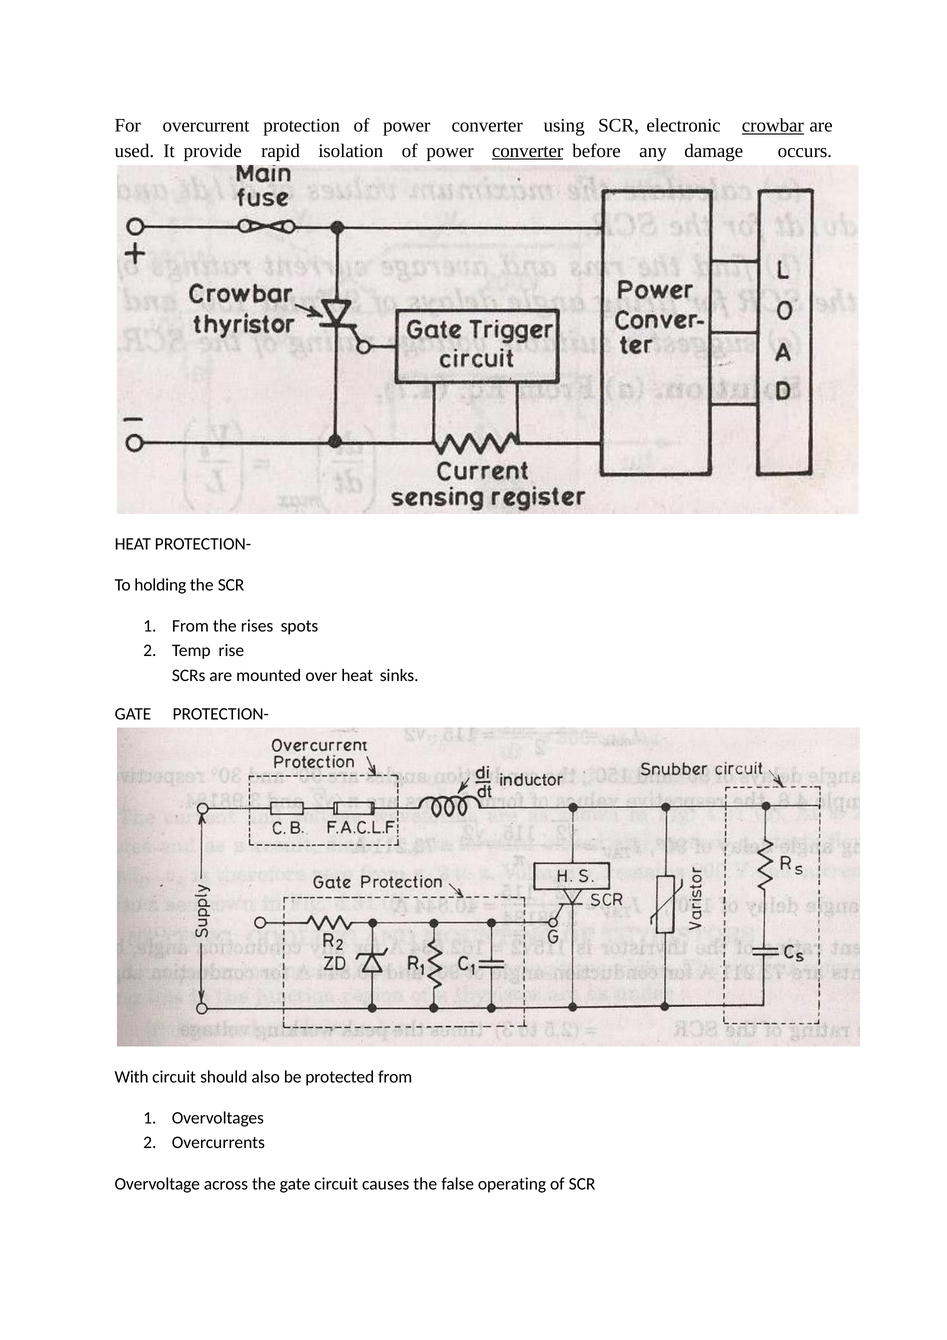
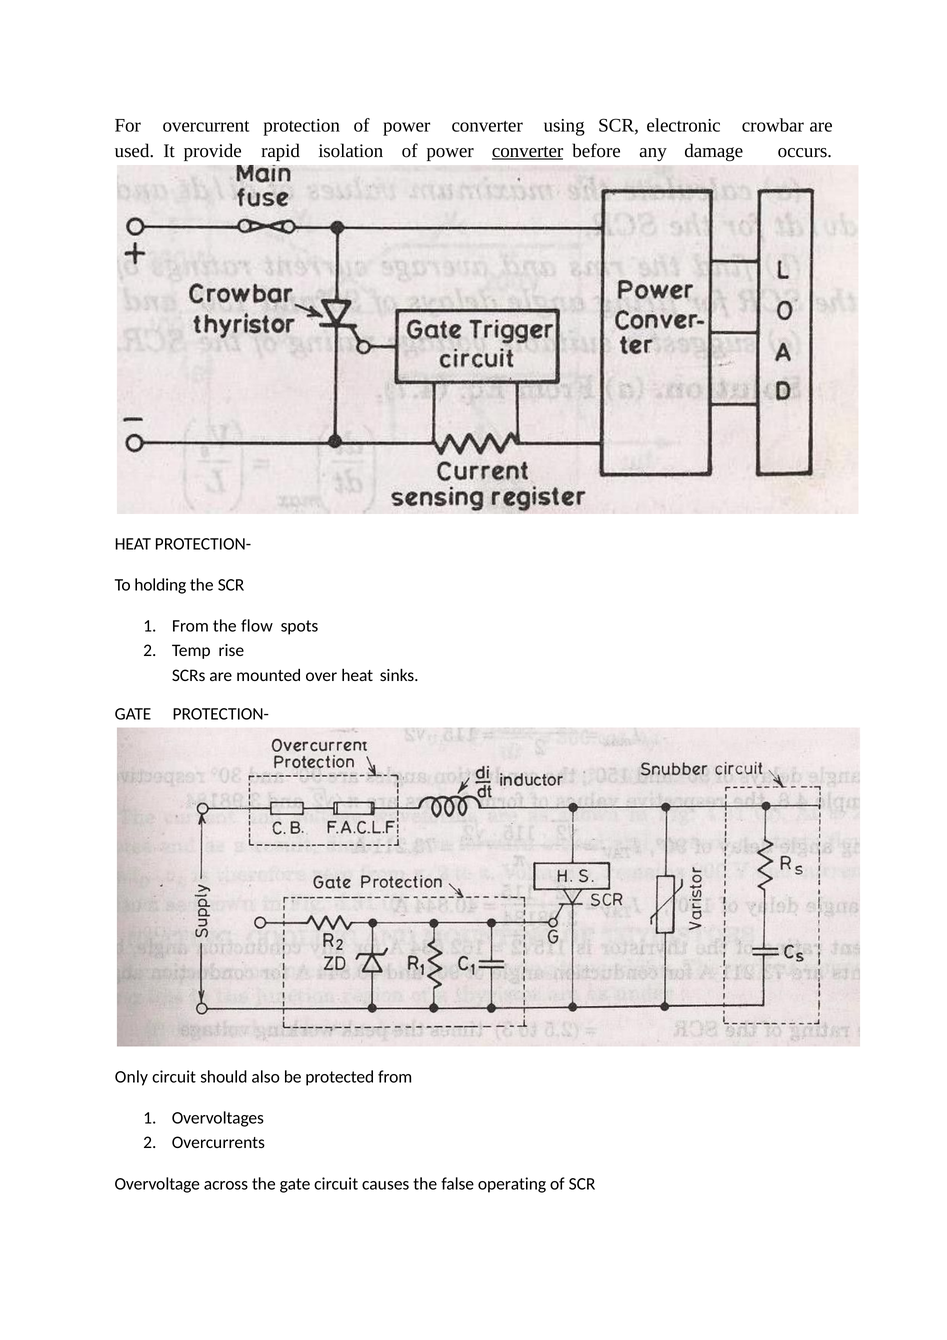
crowbar underline: present -> none
rises: rises -> flow
With: With -> Only
